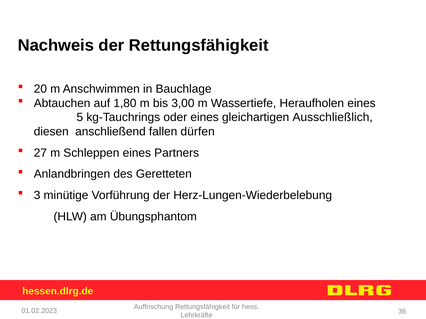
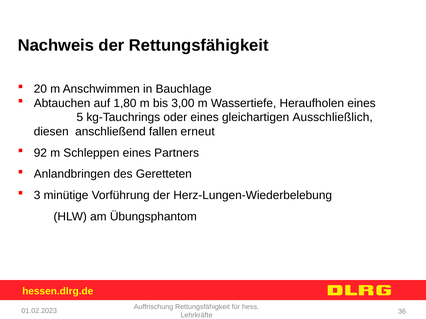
dürfen: dürfen -> erneut
27: 27 -> 92
